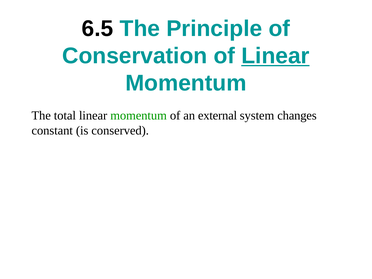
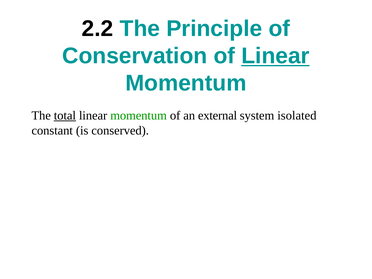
6.5: 6.5 -> 2.2
total underline: none -> present
changes: changes -> isolated
